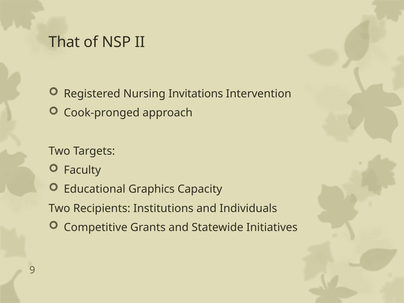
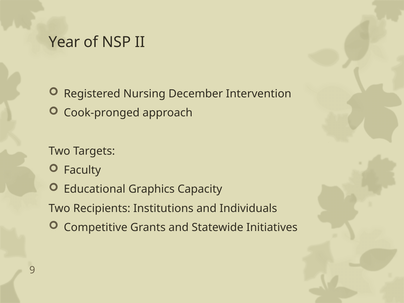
That: That -> Year
Invitations: Invitations -> December
